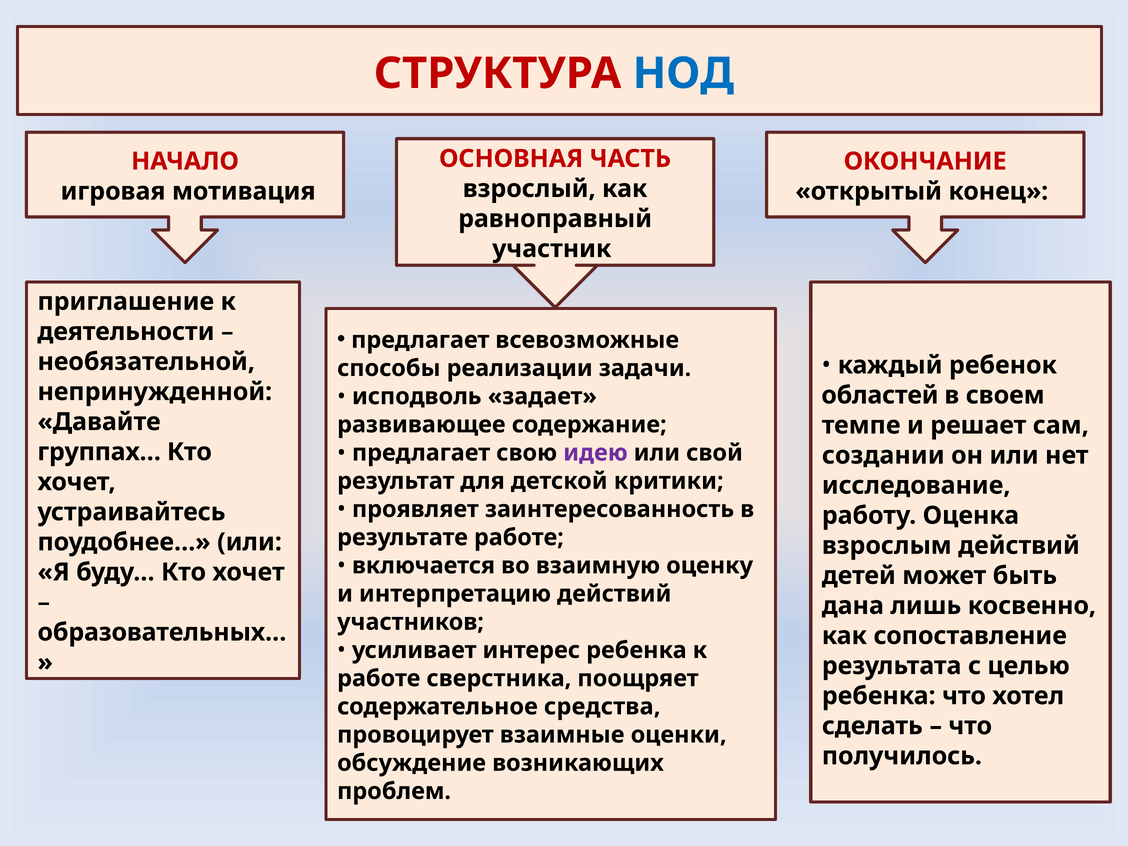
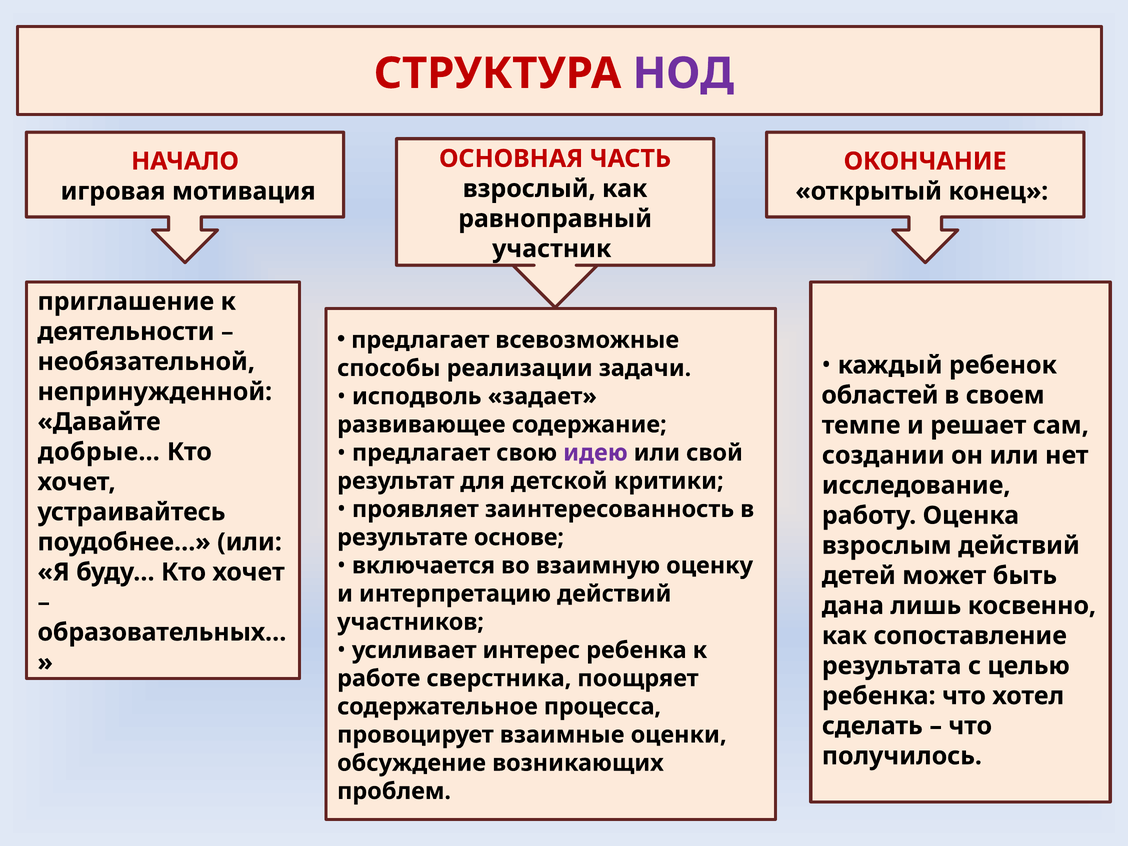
НОД colour: blue -> purple
группах…: группах… -> добрые…
результате работе: работе -> основе
средства: средства -> процесса
